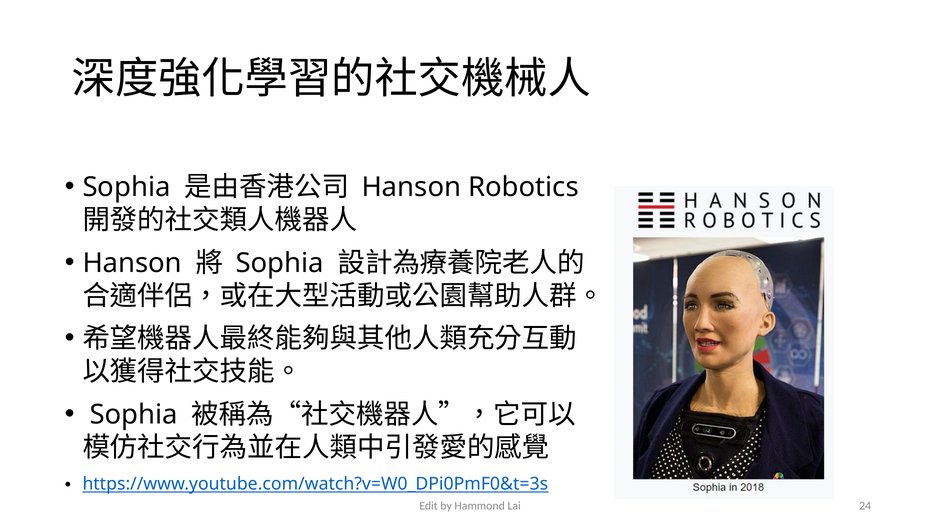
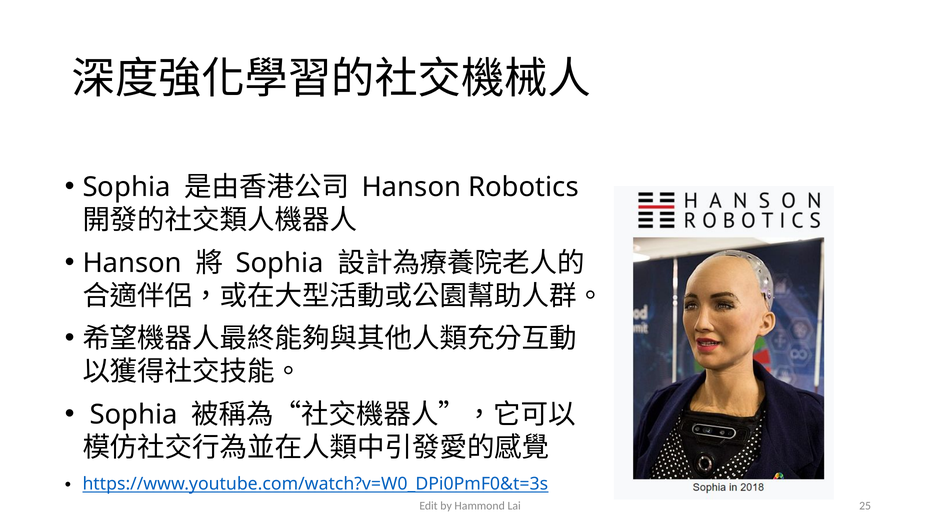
24: 24 -> 25
